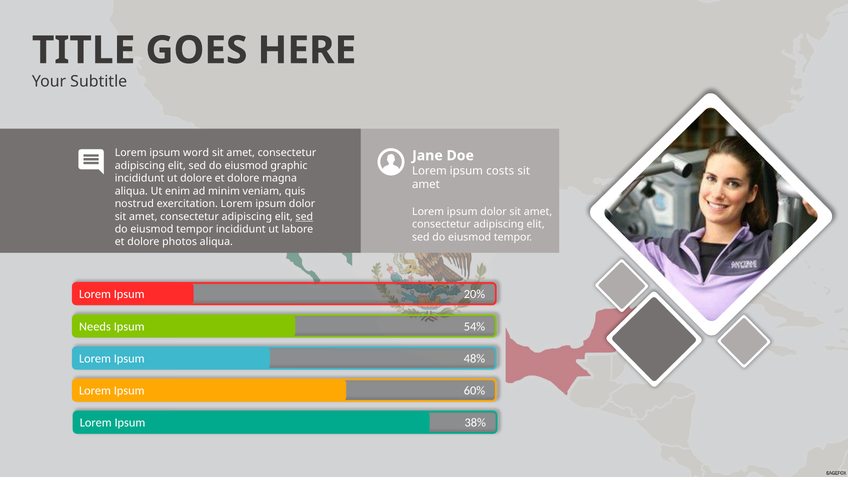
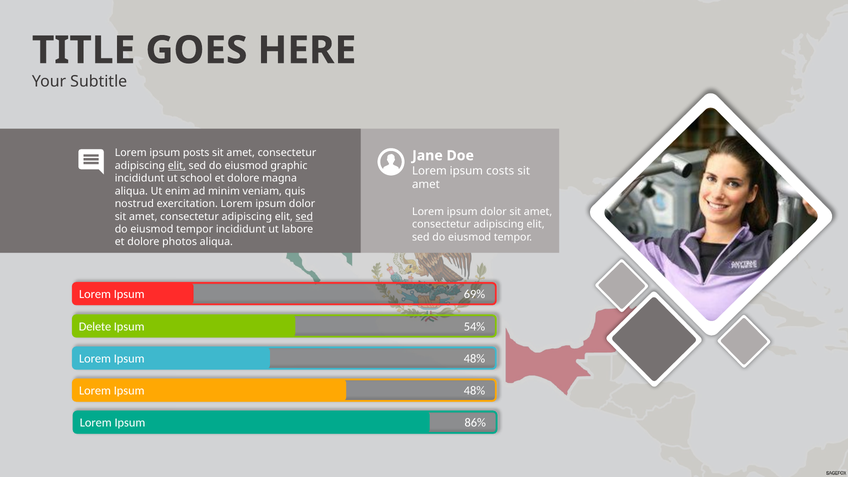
word: word -> posts
elit at (177, 166) underline: none -> present
ut dolore: dolore -> school
20%: 20% -> 69%
Needs: Needs -> Delete
60% at (475, 391): 60% -> 48%
38%: 38% -> 86%
